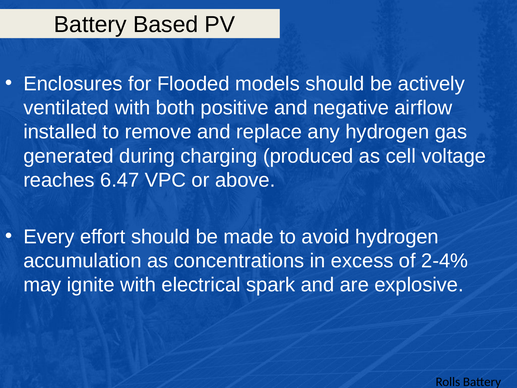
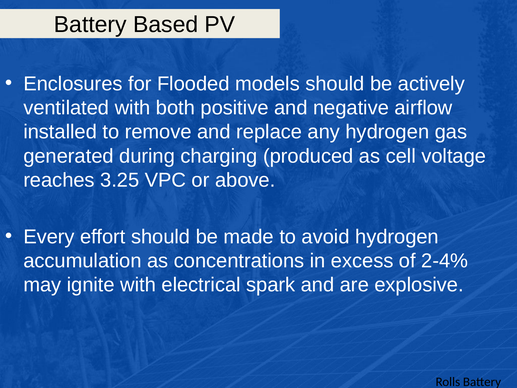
6.47: 6.47 -> 3.25
